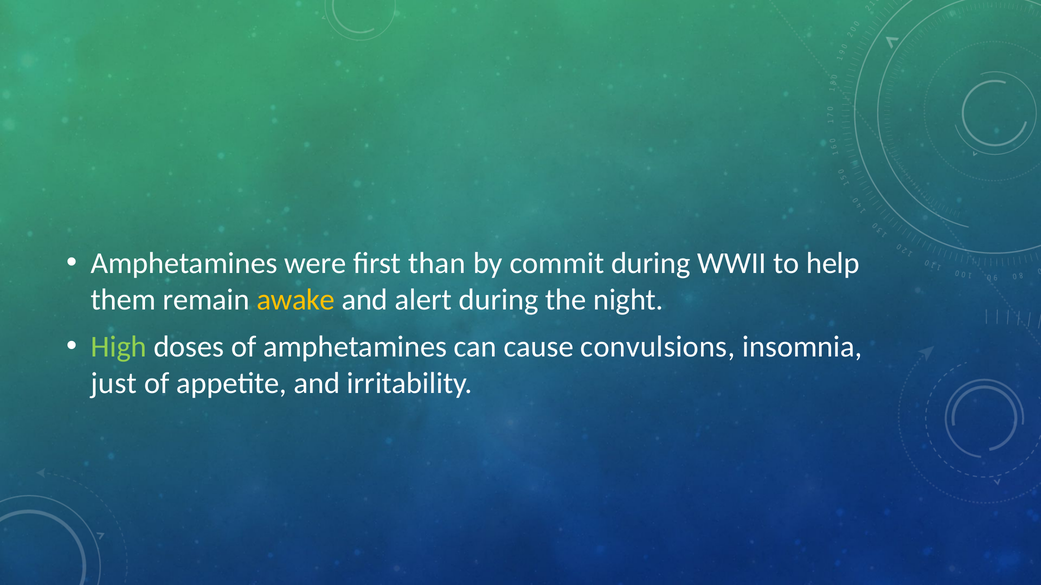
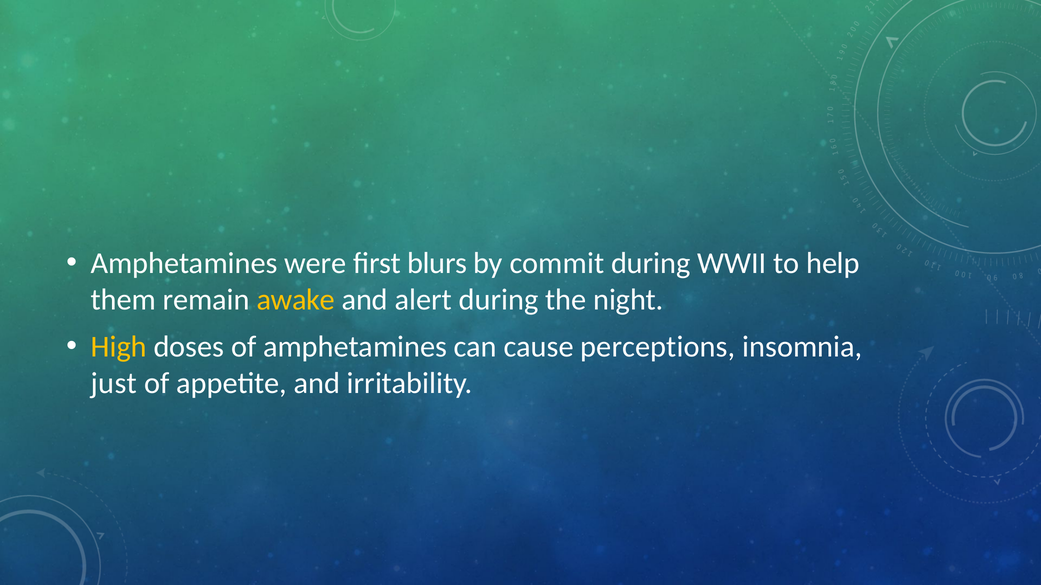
than: than -> blurs
High colour: light green -> yellow
convulsions: convulsions -> perceptions
